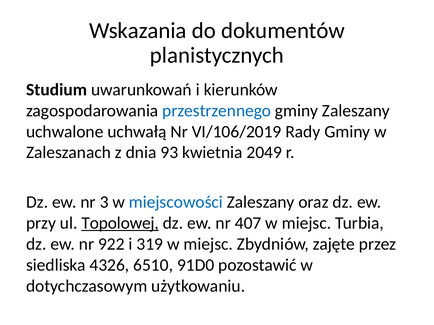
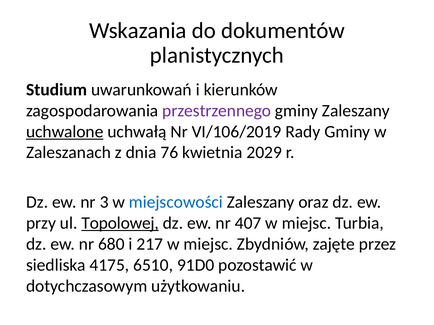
przestrzennego colour: blue -> purple
uchwalone underline: none -> present
93: 93 -> 76
2049: 2049 -> 2029
922: 922 -> 680
319: 319 -> 217
4326: 4326 -> 4175
